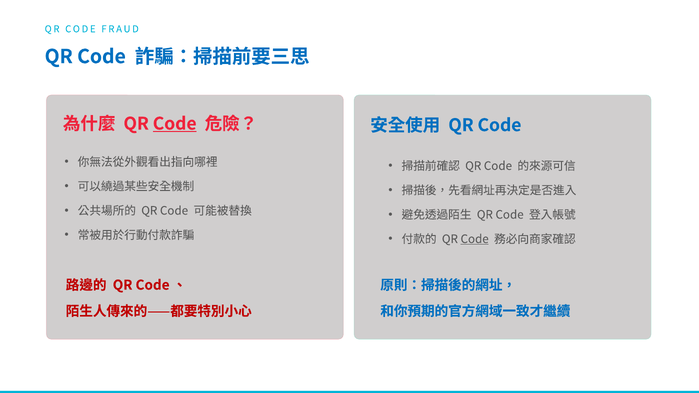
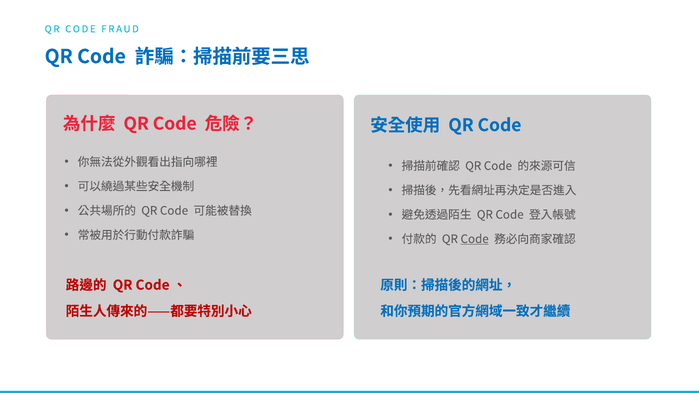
Code at (175, 124) underline: present -> none
